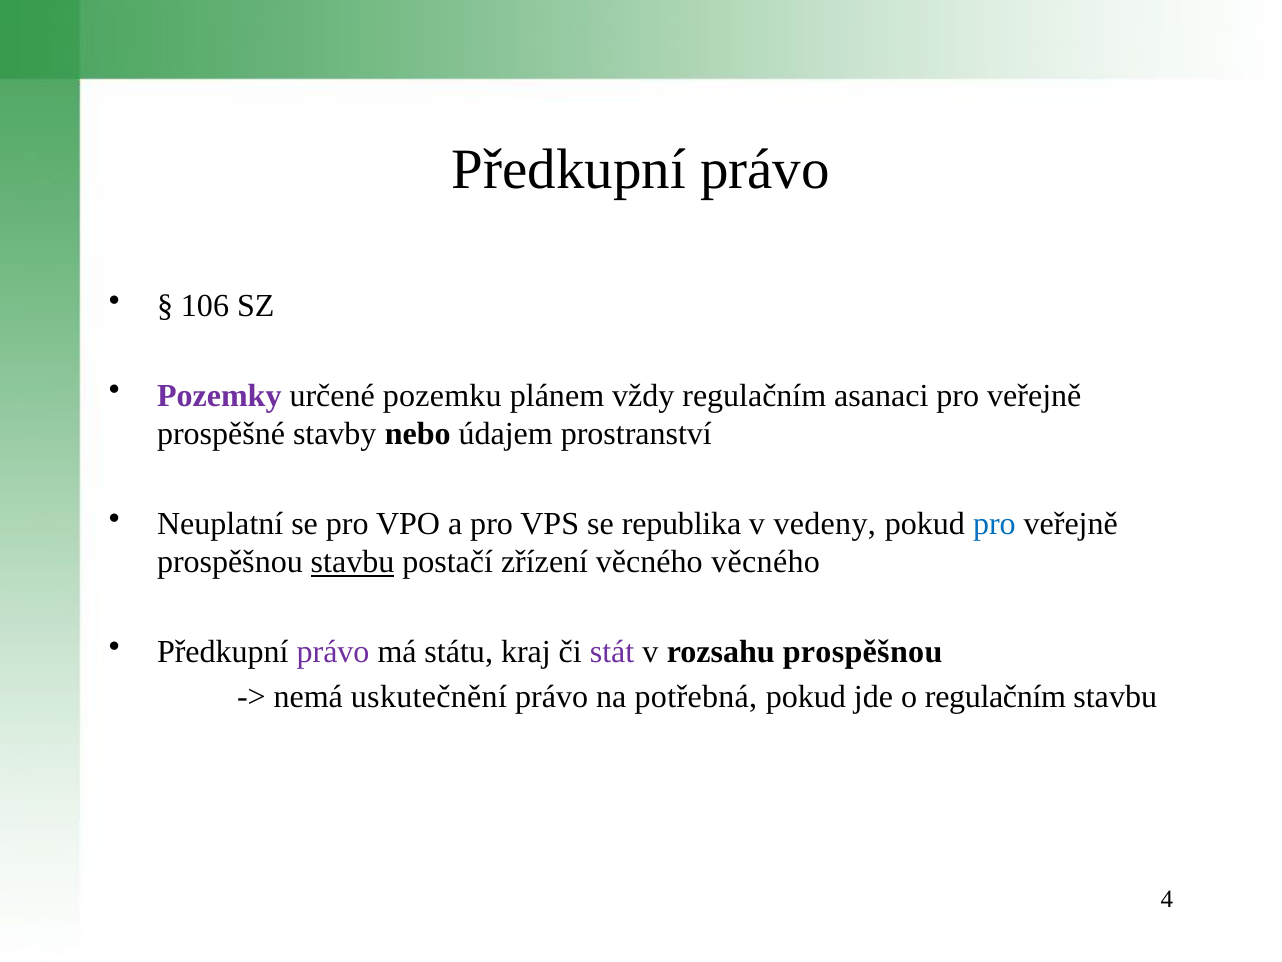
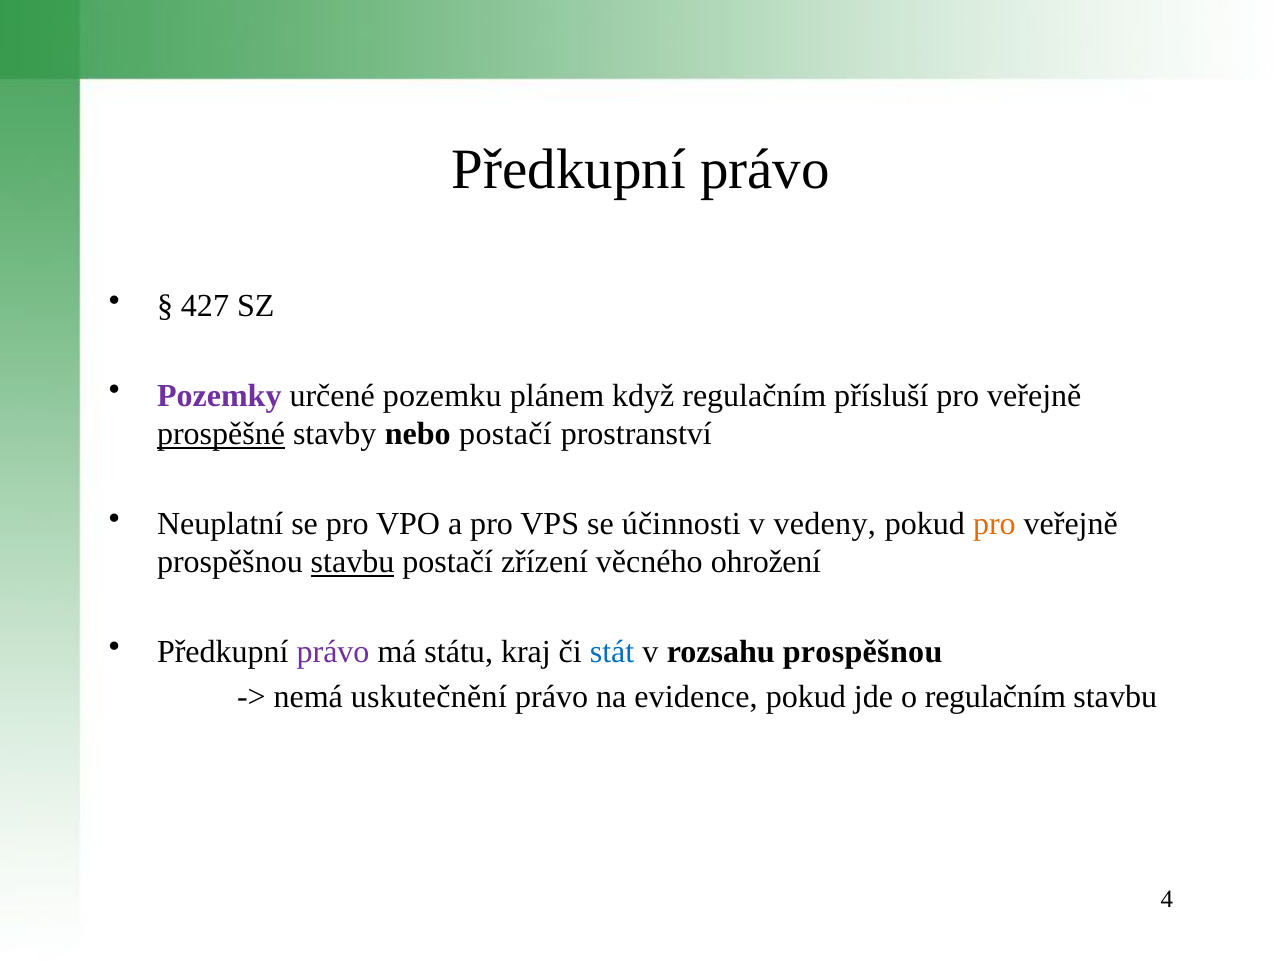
106: 106 -> 427
vždy: vždy -> když
asanaci: asanaci -> přísluší
prospěšné underline: none -> present
nebo údajem: údajem -> postačí
republika: republika -> účinnosti
pro at (994, 524) colour: blue -> orange
věcného věcného: věcného -> ohrožení
stát colour: purple -> blue
potřebná: potřebná -> evidence
